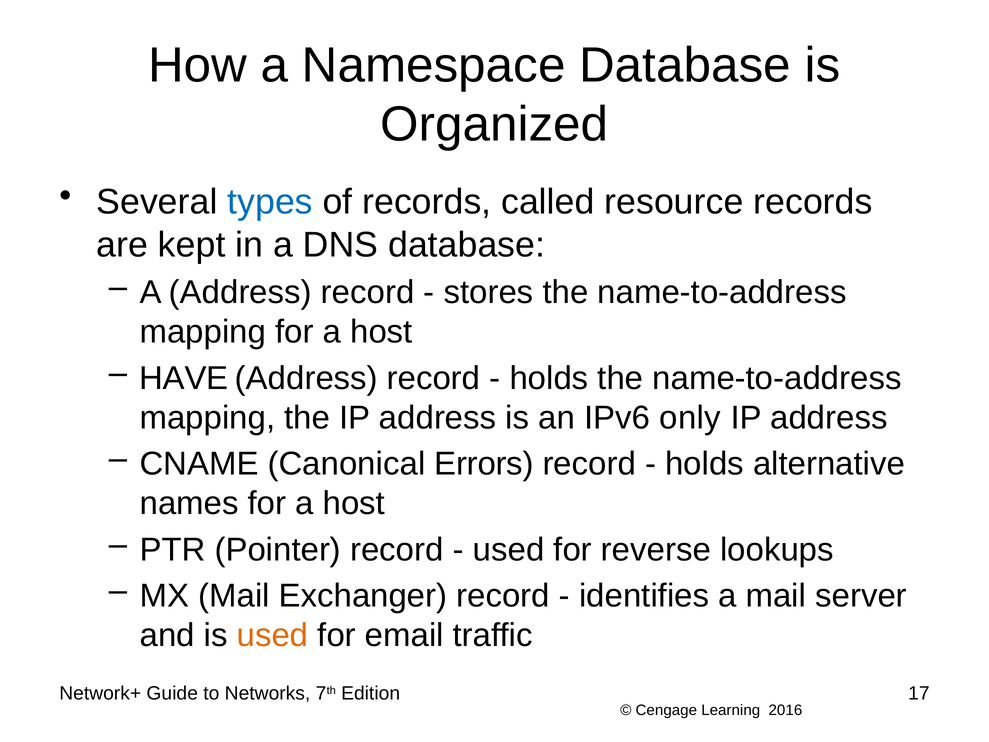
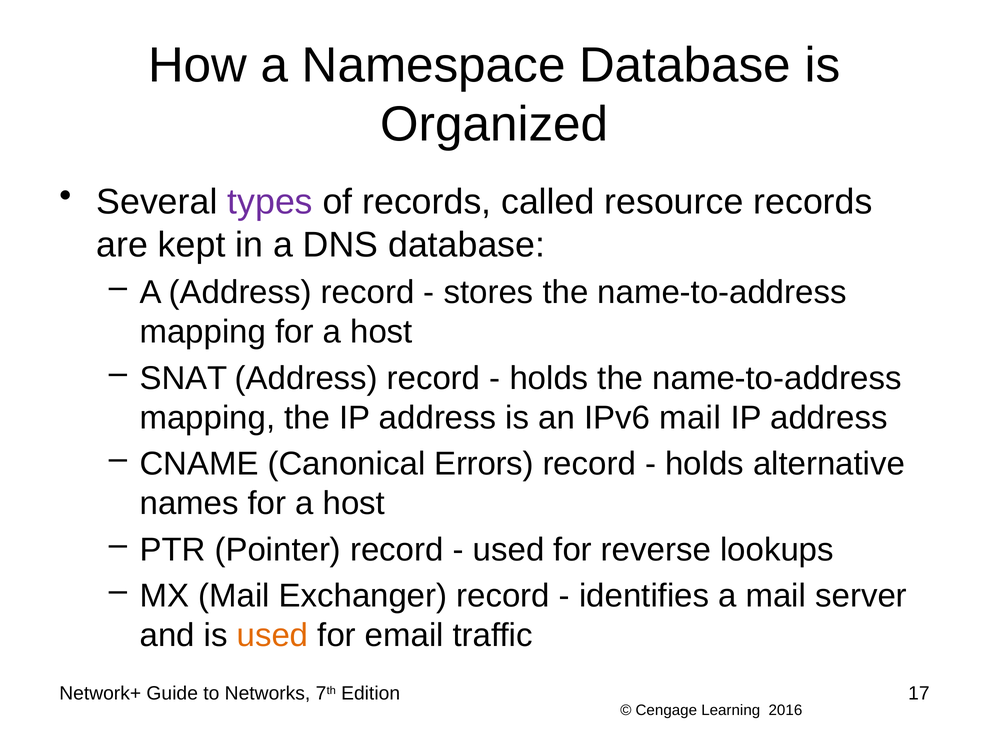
types colour: blue -> purple
HAVE: HAVE -> SNAT
IPv6 only: only -> mail
